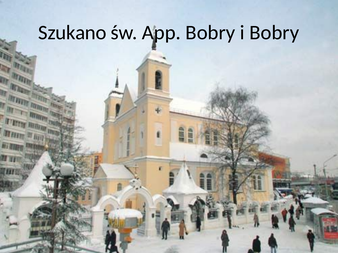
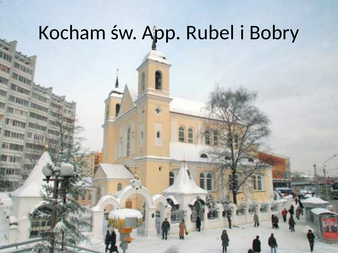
Szukano: Szukano -> Kocham
App Bobry: Bobry -> Rubel
